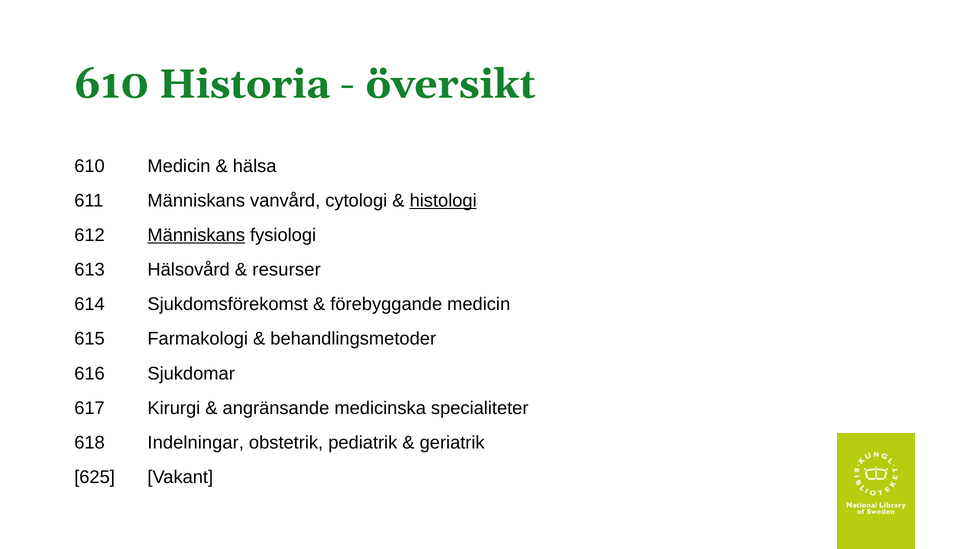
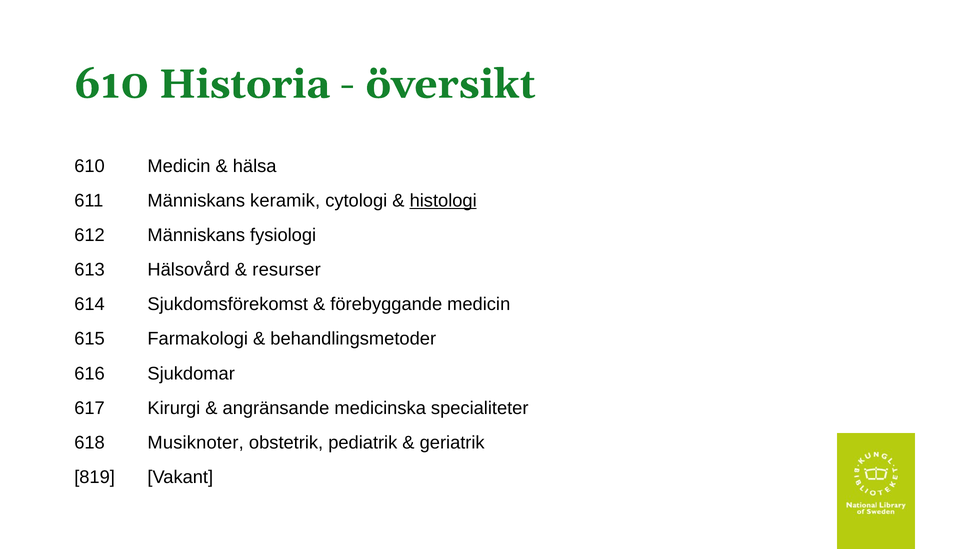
vanvård: vanvård -> keramik
Människans at (196, 235) underline: present -> none
Indelningar: Indelningar -> Musiknoter
625: 625 -> 819
